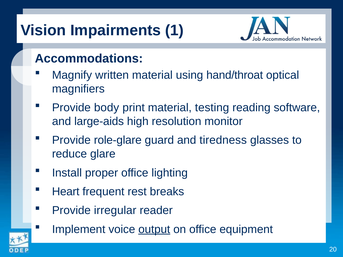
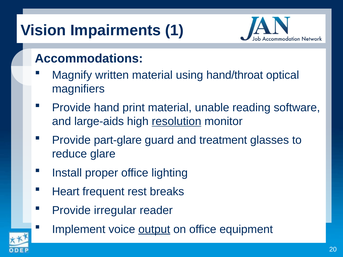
body: body -> hand
testing: testing -> unable
resolution underline: none -> present
role-glare: role-glare -> part-glare
tiredness: tiredness -> treatment
